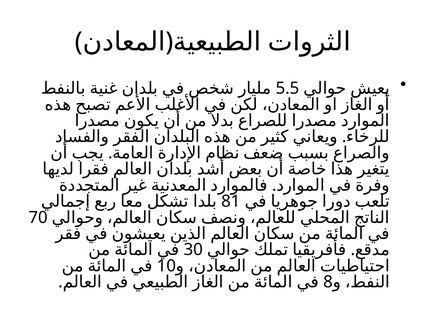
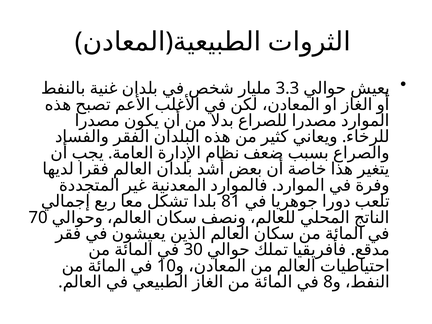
5.5: 5.5 -> 3.3
